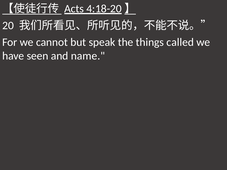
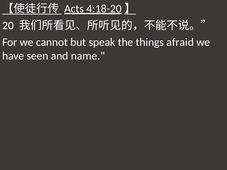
called: called -> afraid
